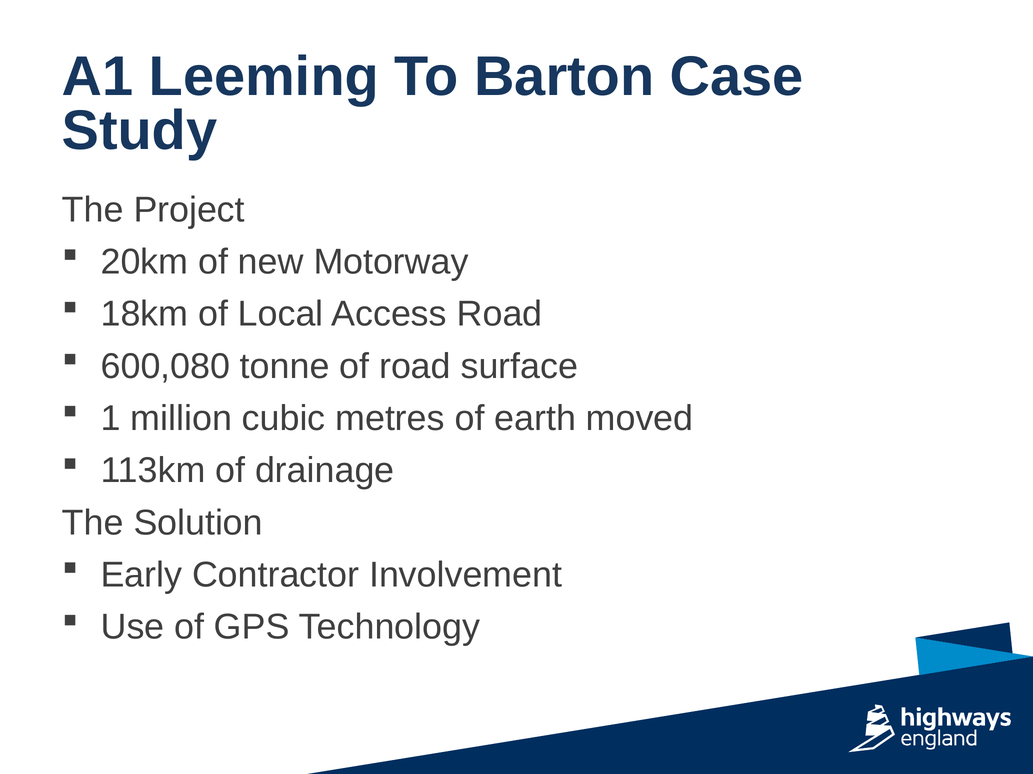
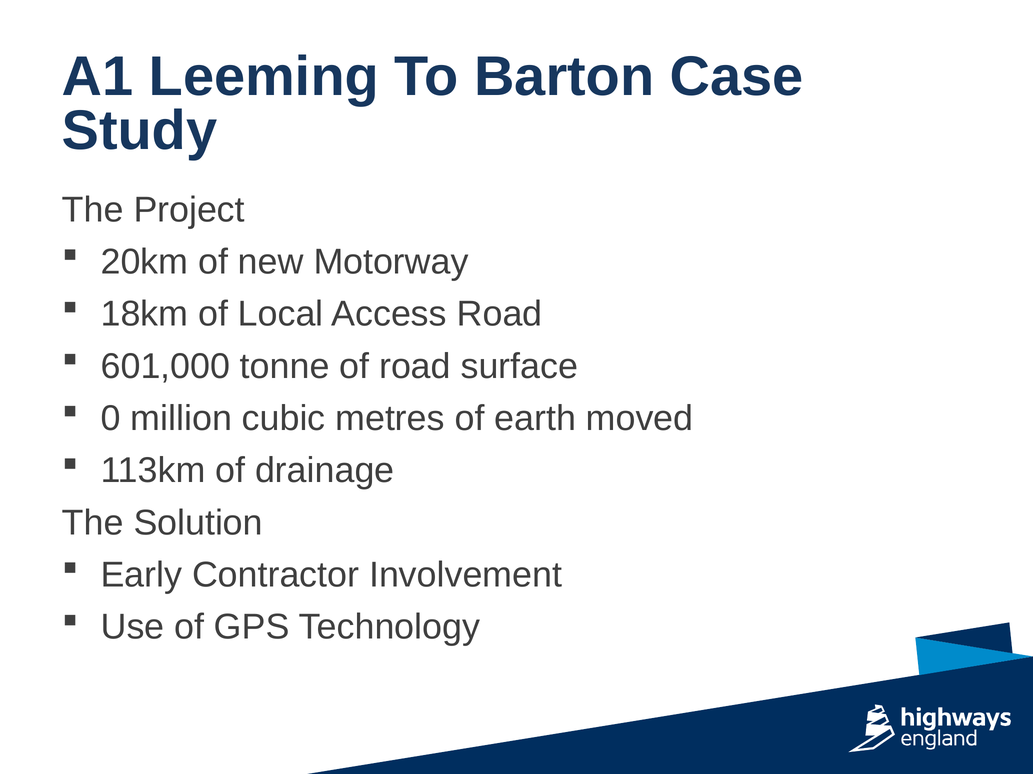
600,080: 600,080 -> 601,000
1: 1 -> 0
